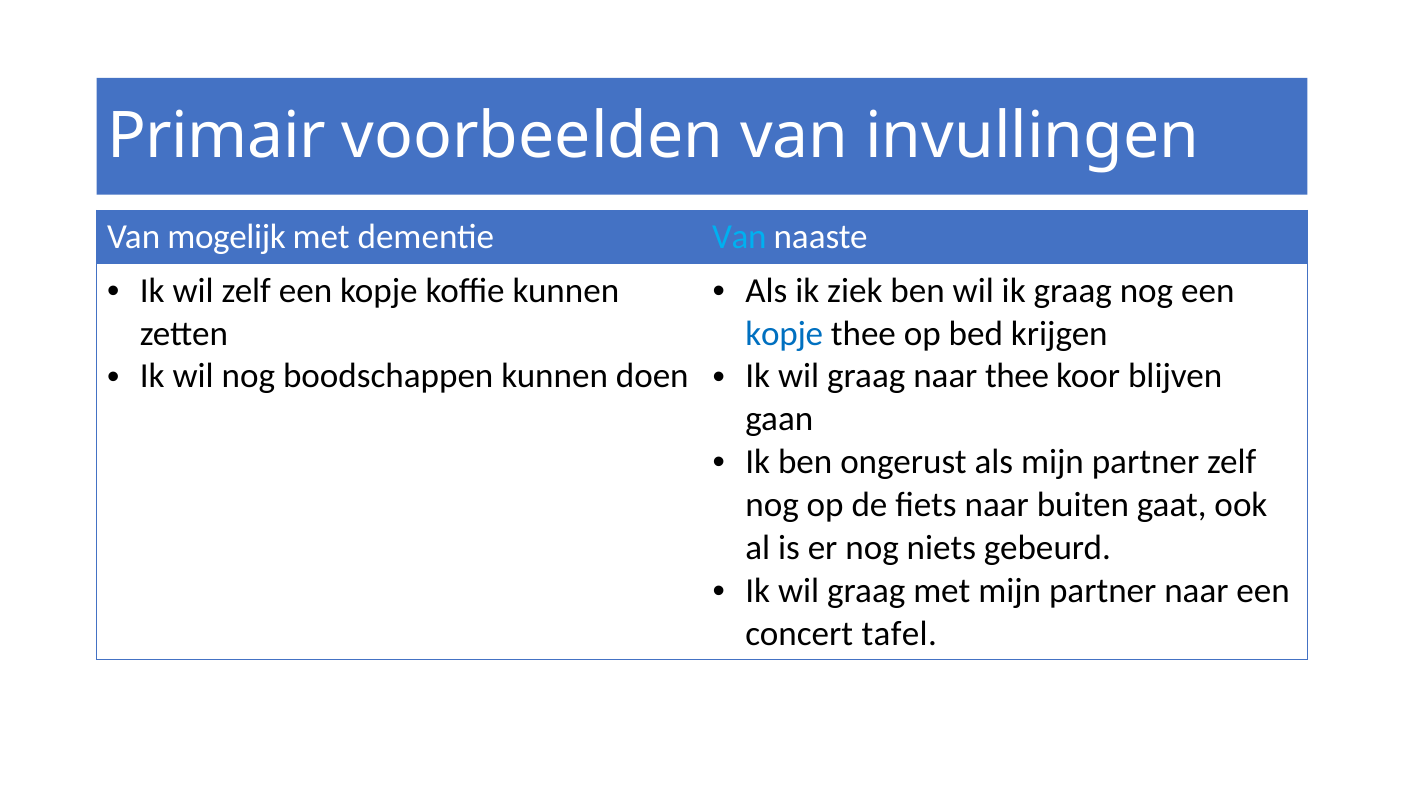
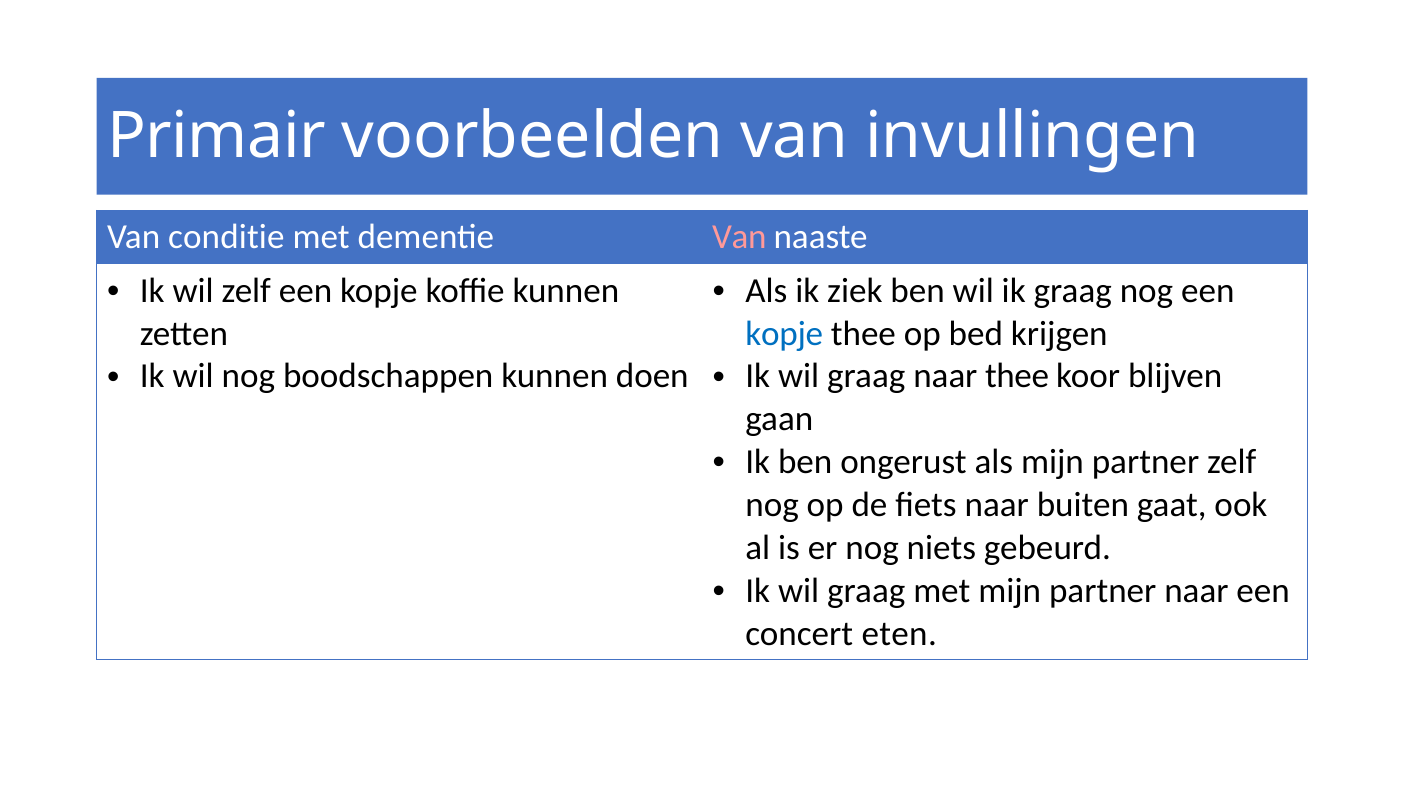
mogelijk: mogelijk -> conditie
Van at (739, 237) colour: light blue -> pink
tafel: tafel -> eten
